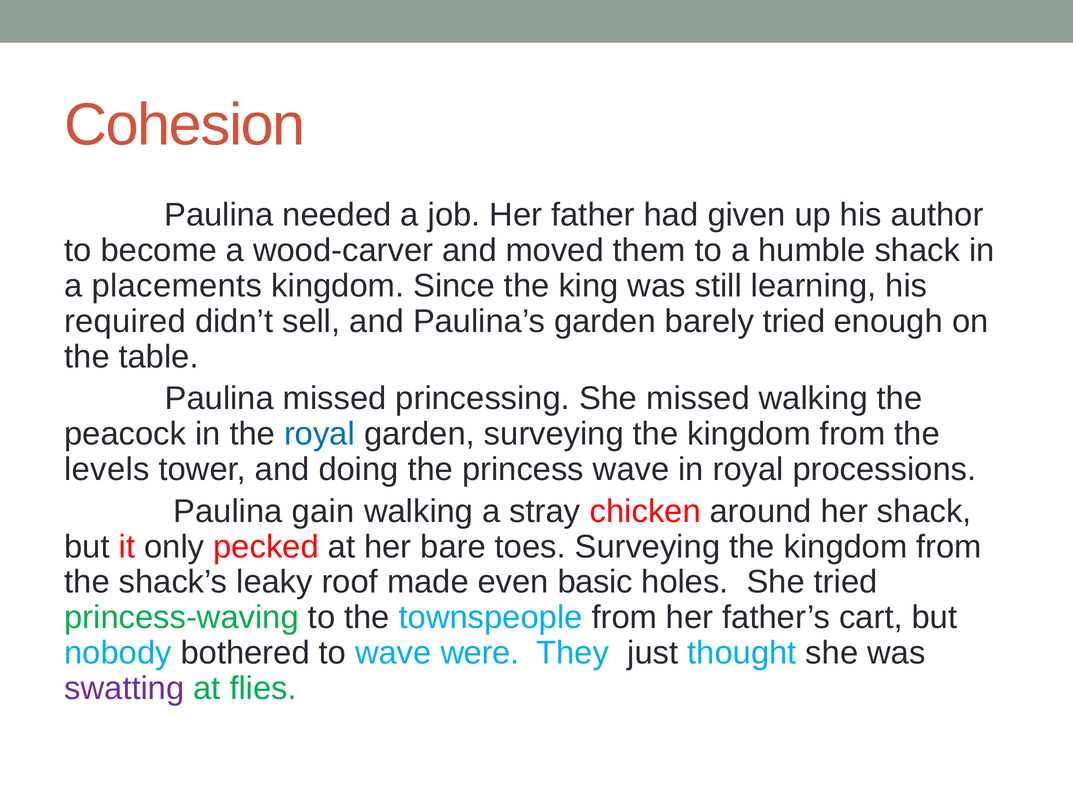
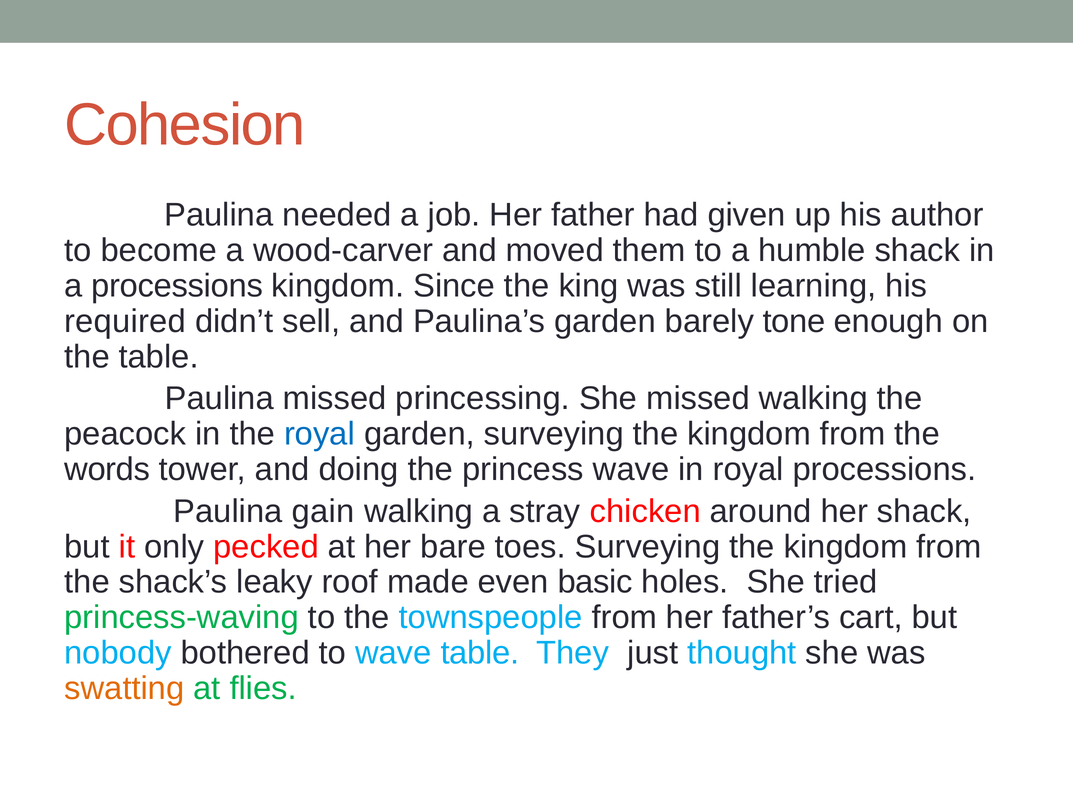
a placements: placements -> processions
barely tried: tried -> tone
levels: levels -> words
wave were: were -> table
swatting colour: purple -> orange
